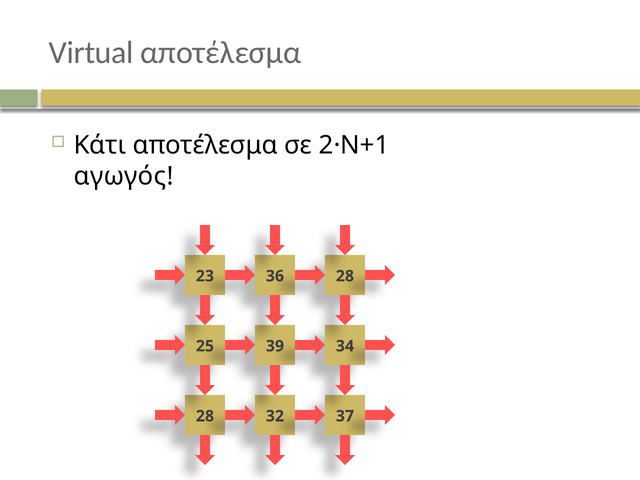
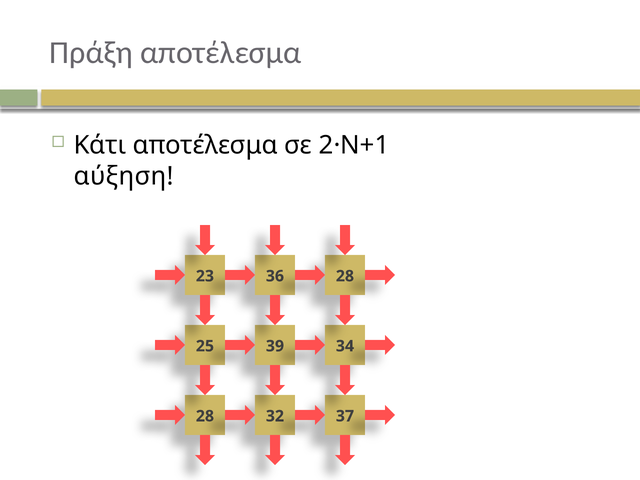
Virtual: Virtual -> Πράξη
αγωγός: αγωγός -> αύξηση
